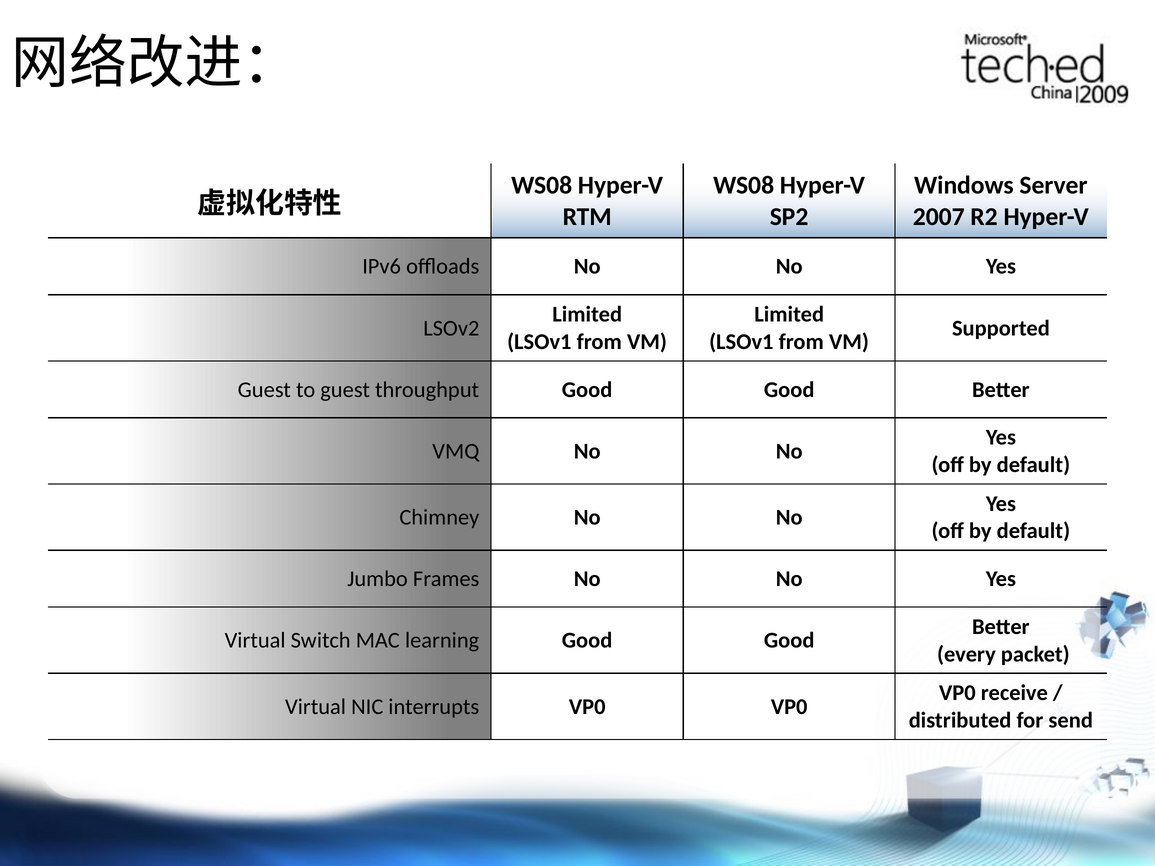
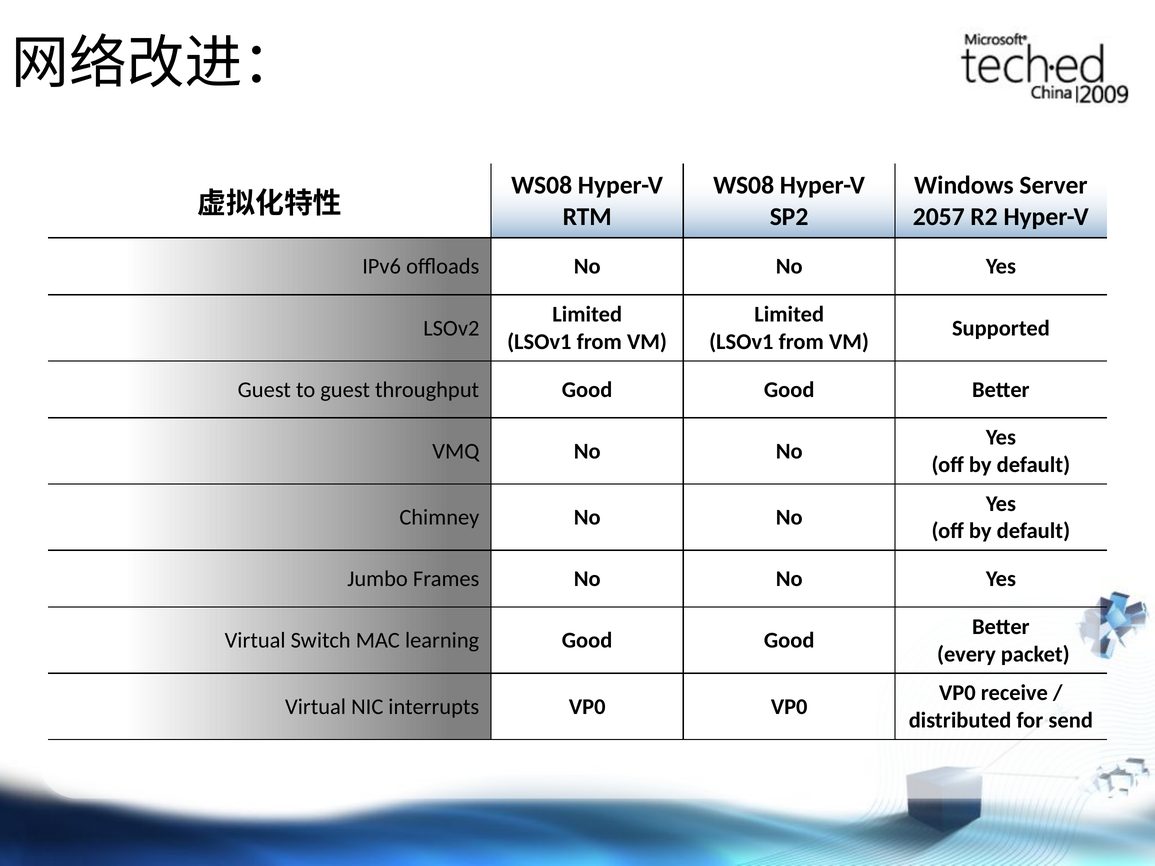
2007: 2007 -> 2057
